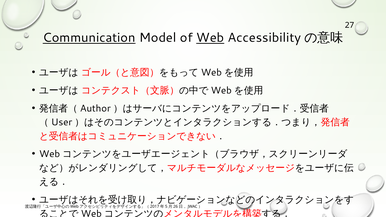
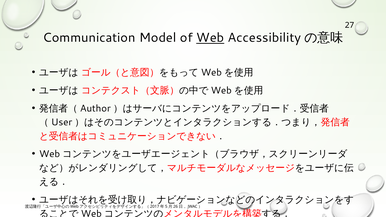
Communication underline: present -> none
